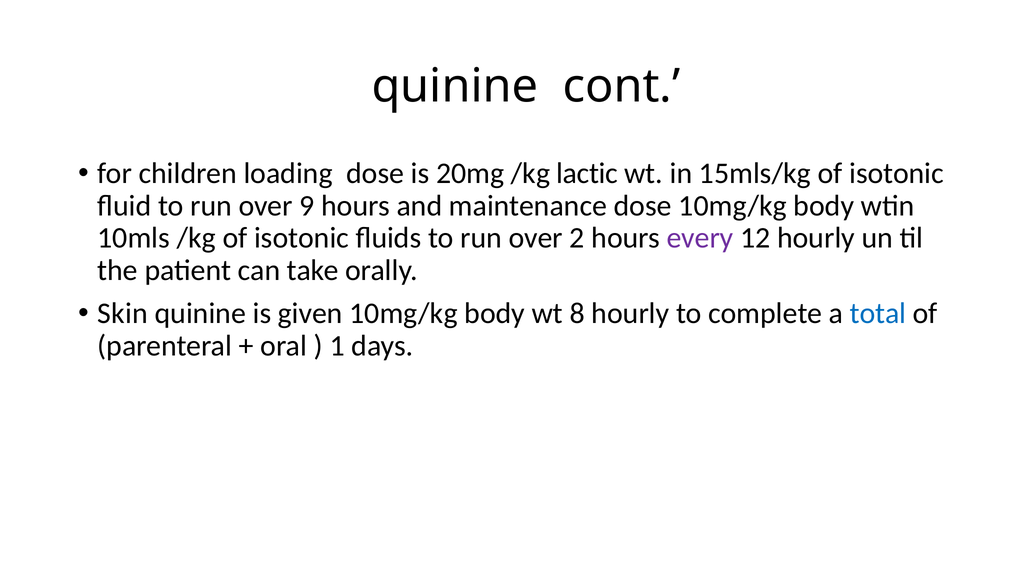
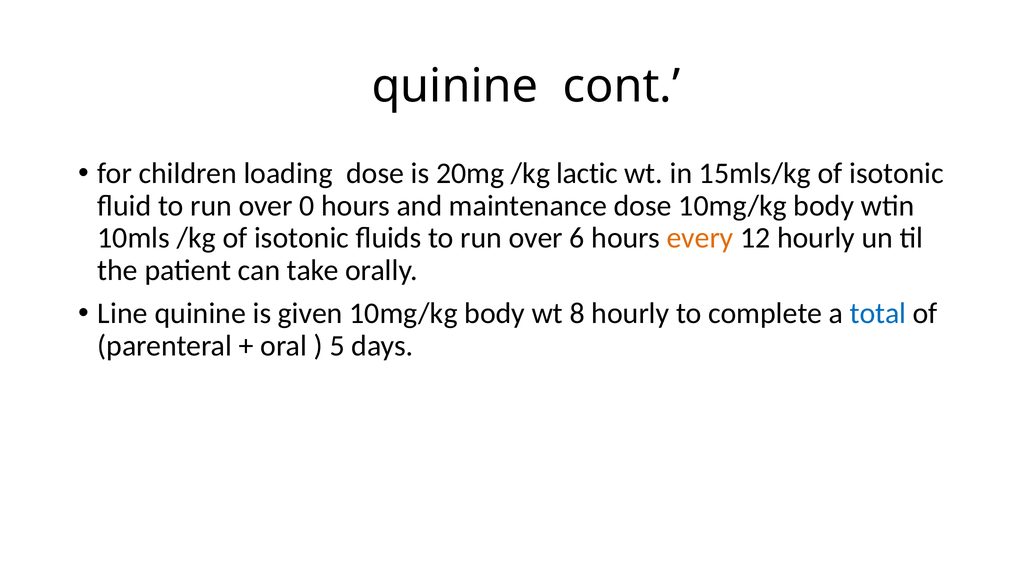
9: 9 -> 0
2: 2 -> 6
every colour: purple -> orange
Skin: Skin -> Line
1: 1 -> 5
